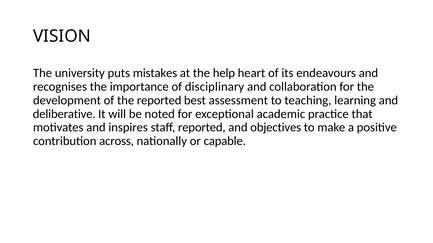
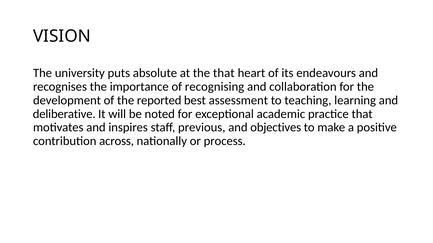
mistakes: mistakes -> absolute
the help: help -> that
disciplinary: disciplinary -> recognising
staff reported: reported -> previous
capable: capable -> process
